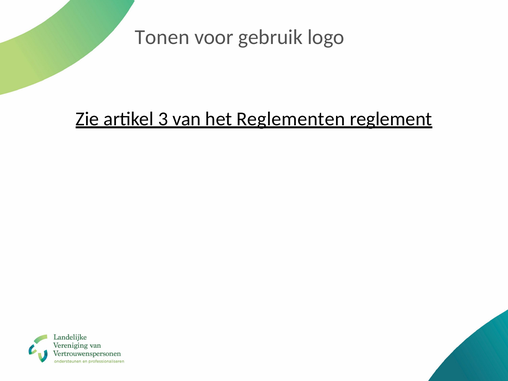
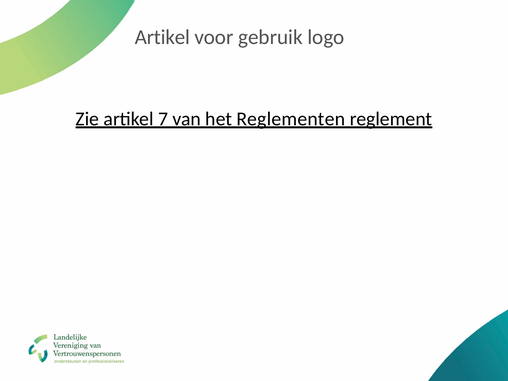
Tonen at (162, 37): Tonen -> Artikel
3: 3 -> 7
